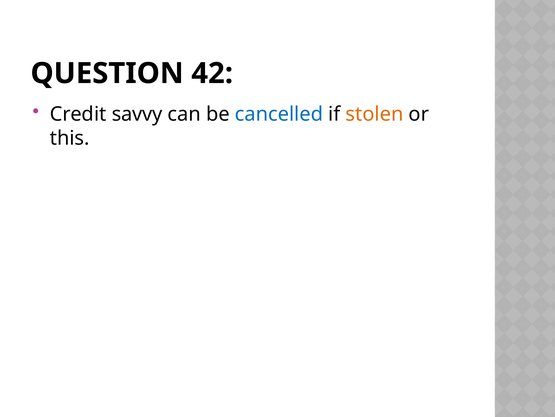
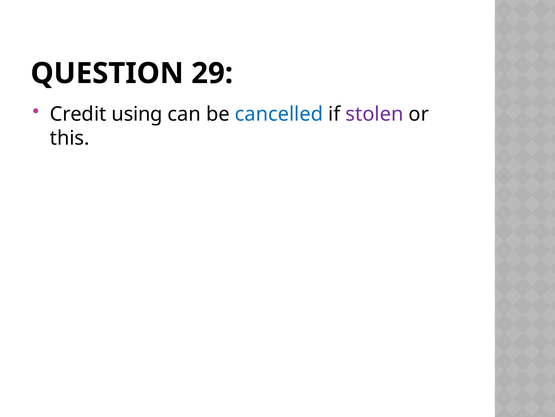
42: 42 -> 29
savvy: savvy -> using
stolen colour: orange -> purple
